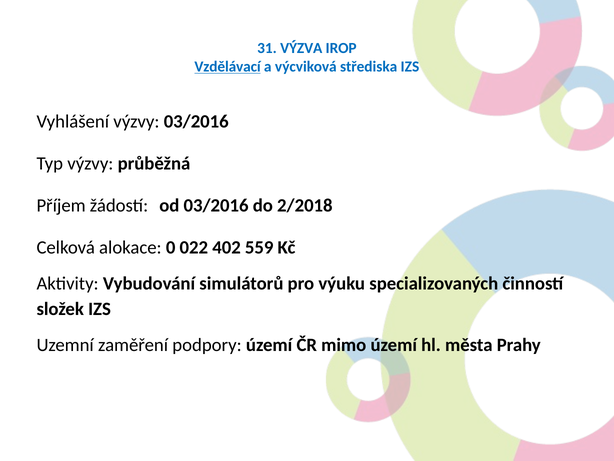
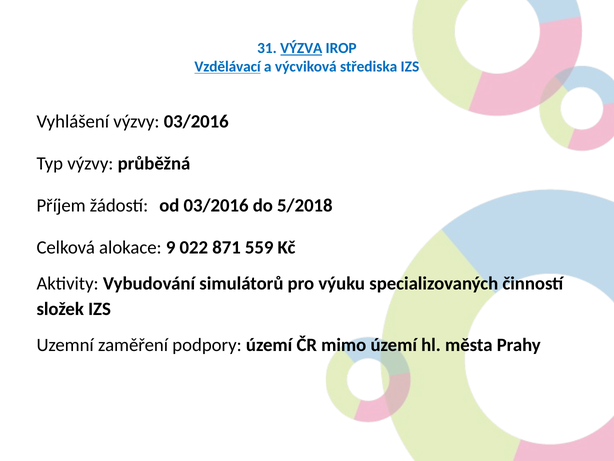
VÝZVA underline: none -> present
2/2018: 2/2018 -> 5/2018
0: 0 -> 9
402: 402 -> 871
